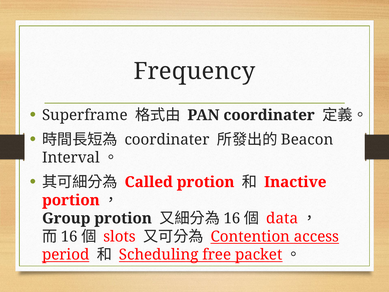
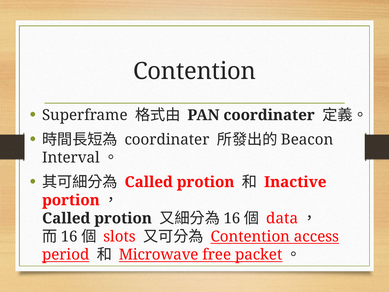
Frequency at (194, 71): Frequency -> Contention
Group at (66, 218): Group -> Called
Scheduling: Scheduling -> Microwave
